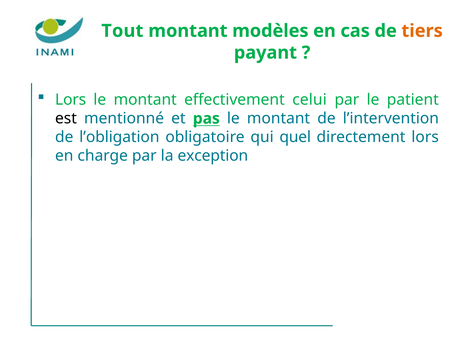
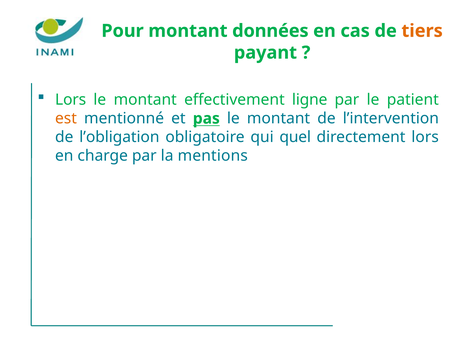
Tout: Tout -> Pour
modèles: modèles -> données
celui: celui -> ligne
est colour: black -> orange
exception: exception -> mentions
